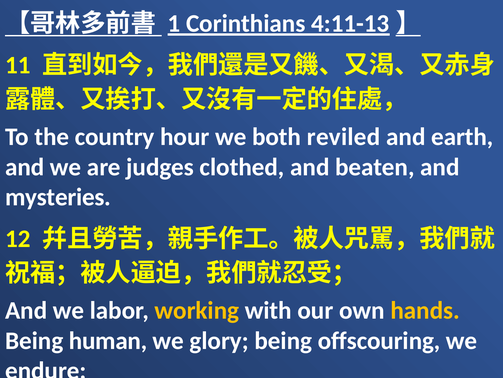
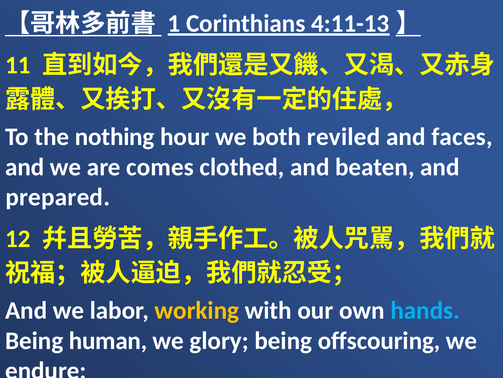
country: country -> nothing
earth: earth -> faces
judges: judges -> comes
mysteries: mysteries -> prepared
hands colour: yellow -> light blue
